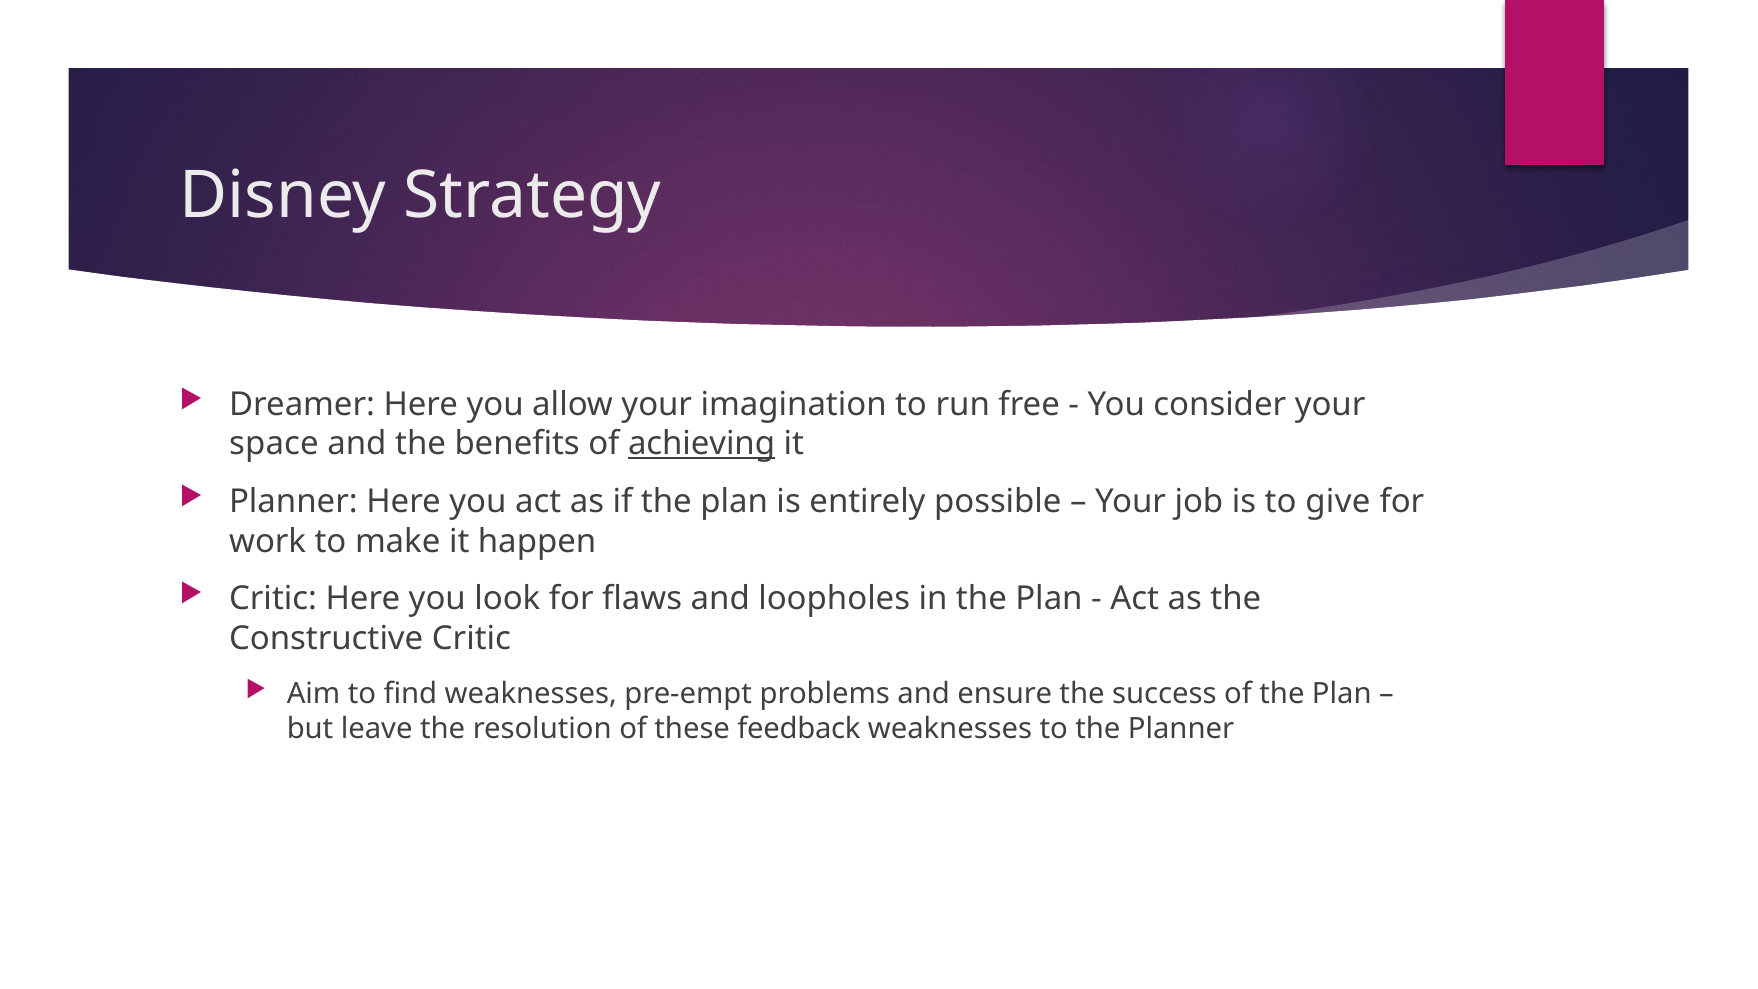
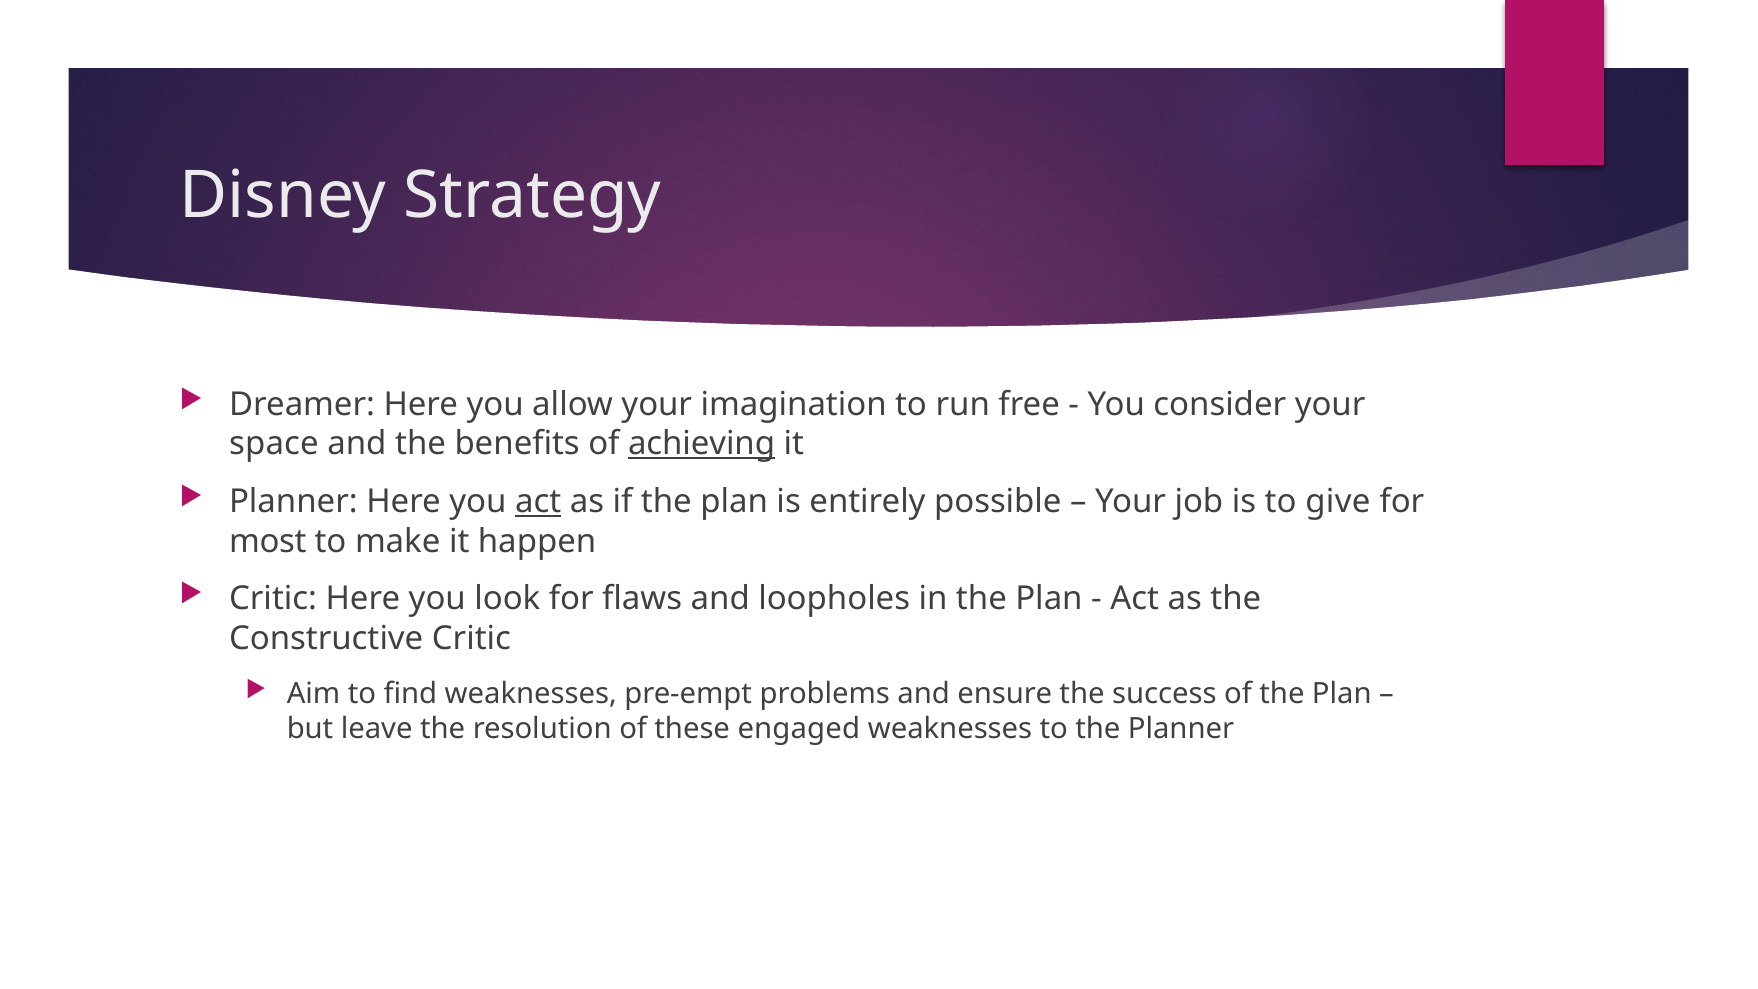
act at (538, 502) underline: none -> present
work: work -> most
feedback: feedback -> engaged
